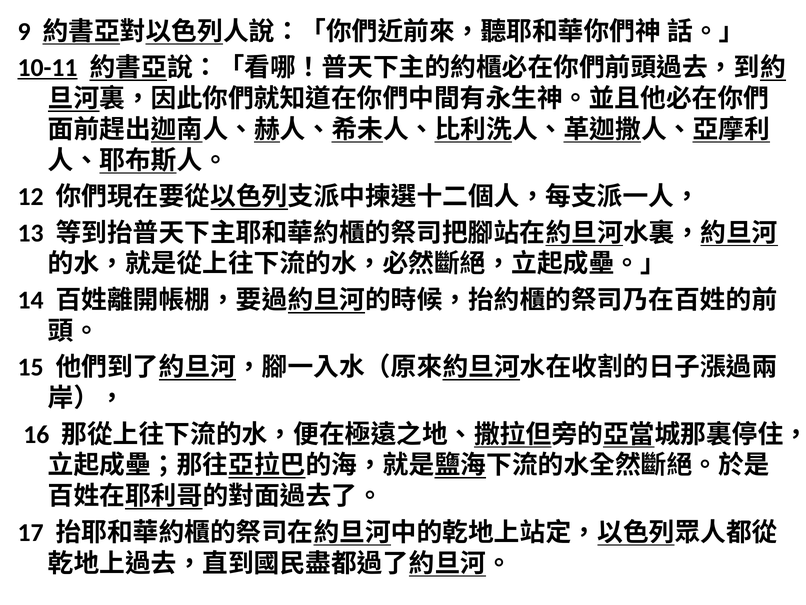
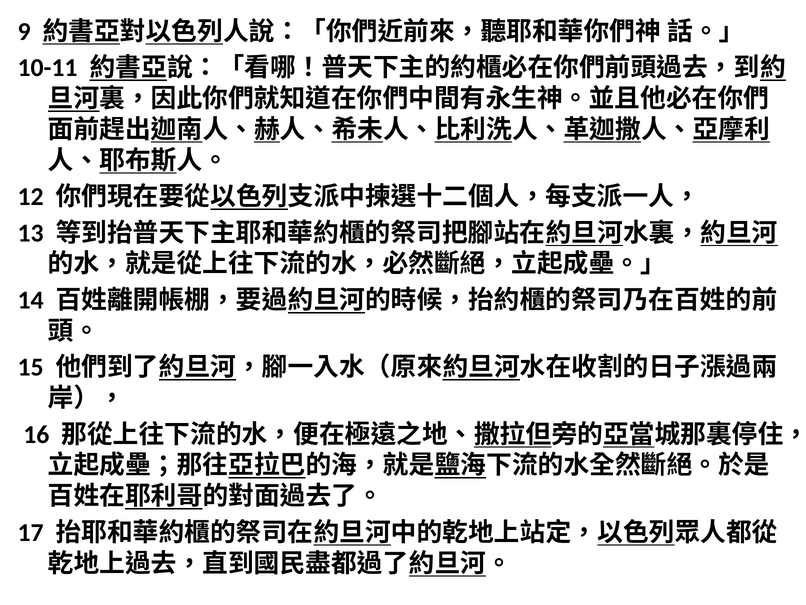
10-11 underline: present -> none
